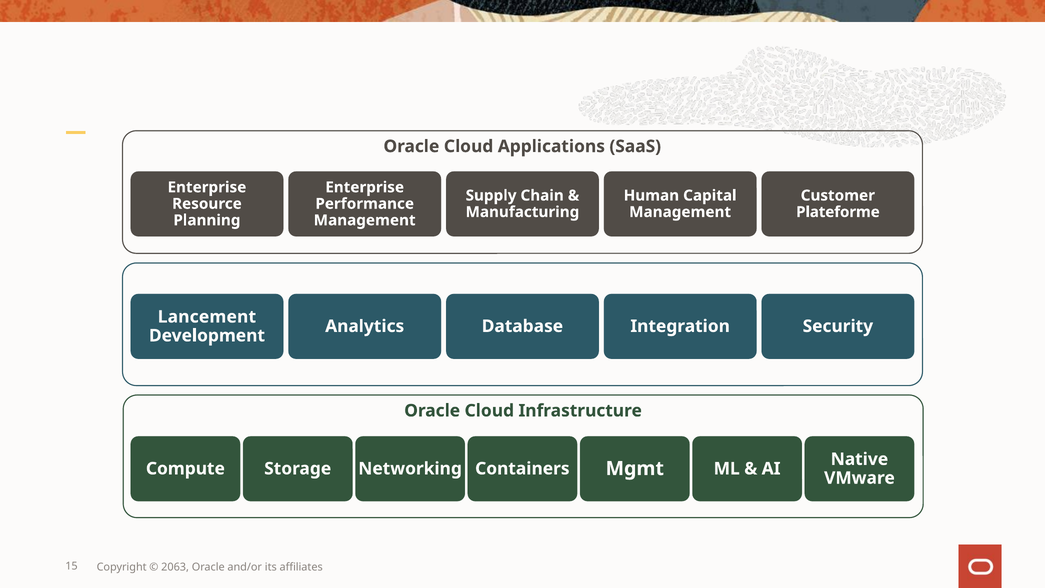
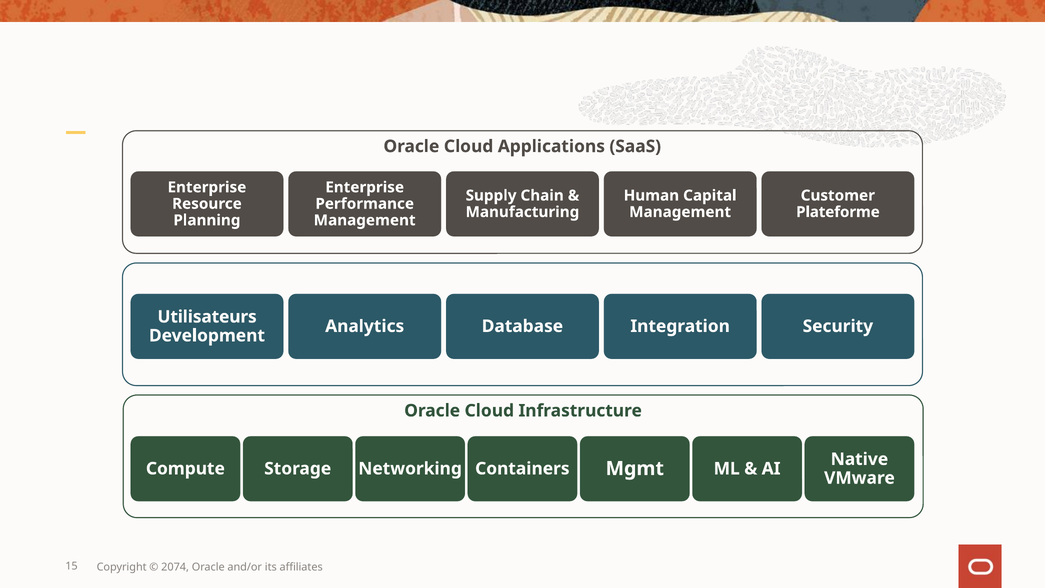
Lancement: Lancement -> Utilisateurs
2063: 2063 -> 2074
